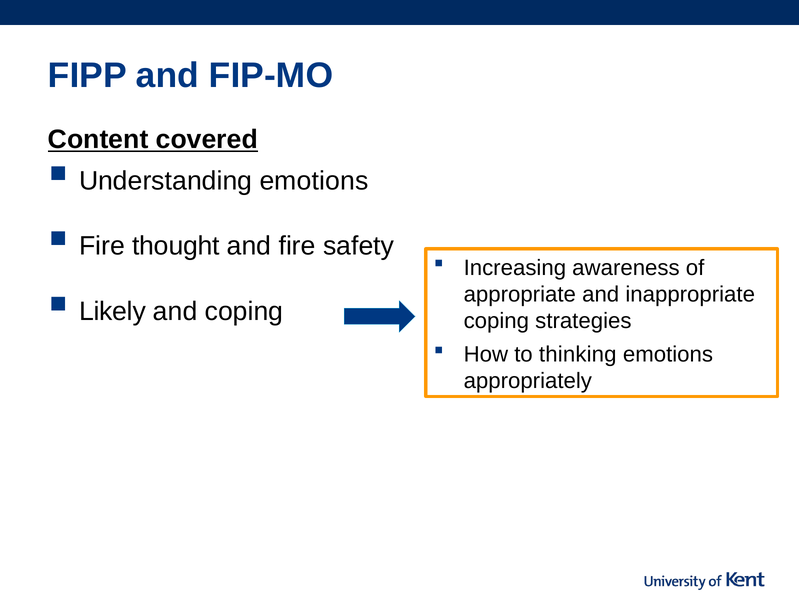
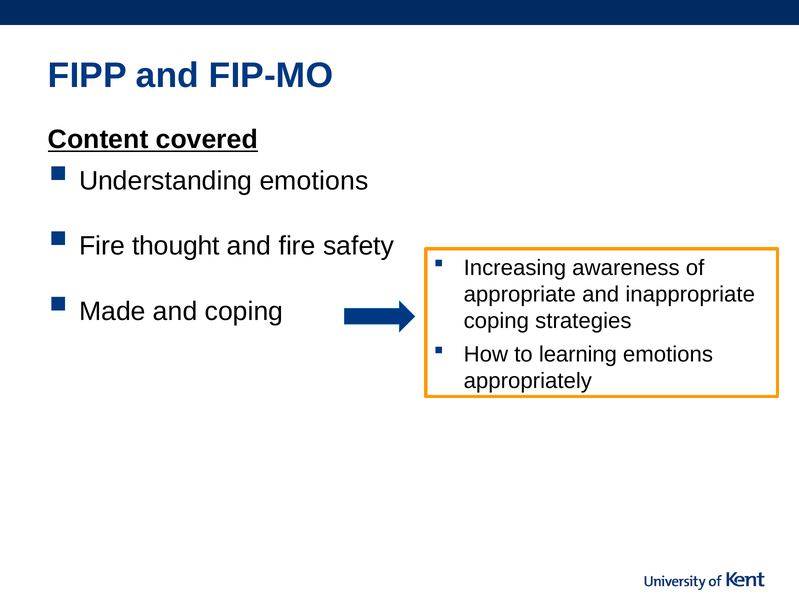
Likely: Likely -> Made
thinking: thinking -> learning
